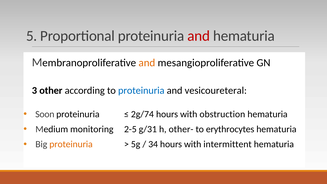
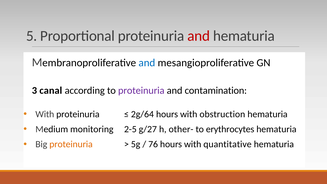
and at (147, 63) colour: orange -> blue
other: other -> canal
proteinuria at (141, 90) colour: blue -> purple
vesicoureteral: vesicoureteral -> contamination
Soon at (45, 114): Soon -> With
2g/74: 2g/74 -> 2g/64
g/31: g/31 -> g/27
34: 34 -> 76
intermittent: intermittent -> quantitative
